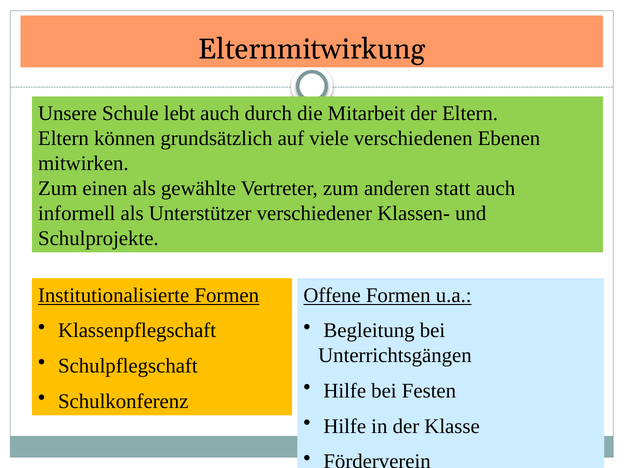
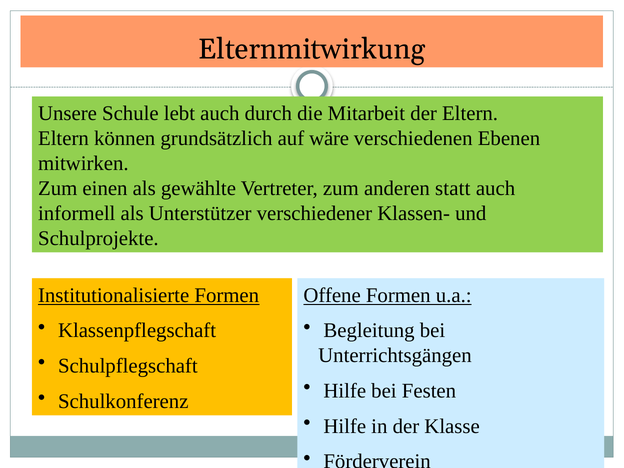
viele: viele -> wäre
